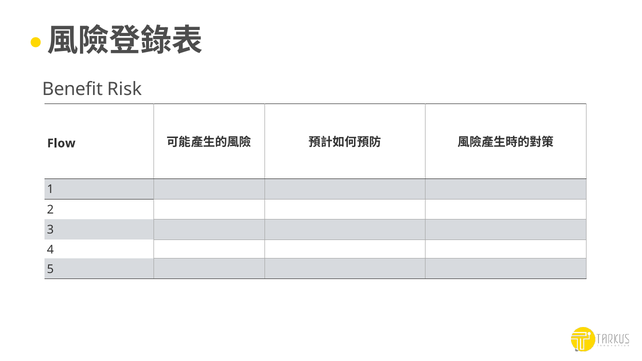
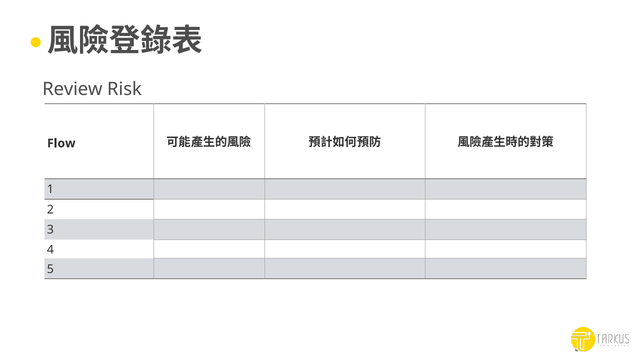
Benefit: Benefit -> Review
